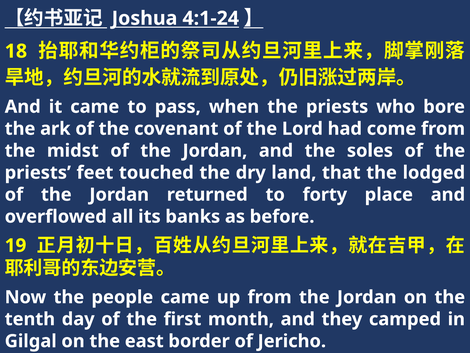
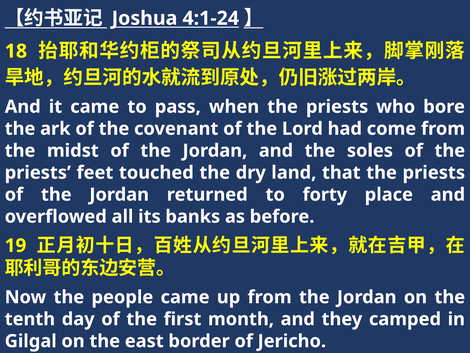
that the lodged: lodged -> priests
